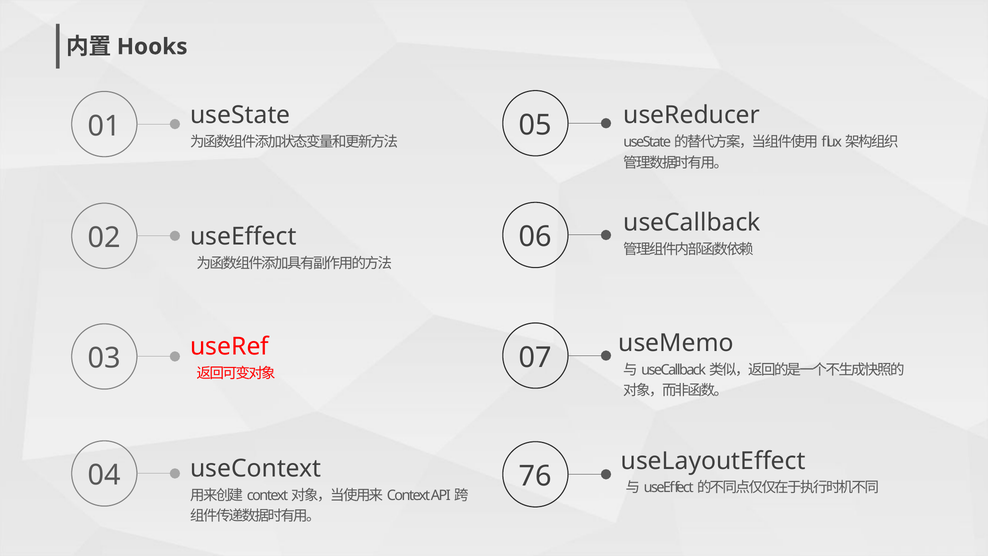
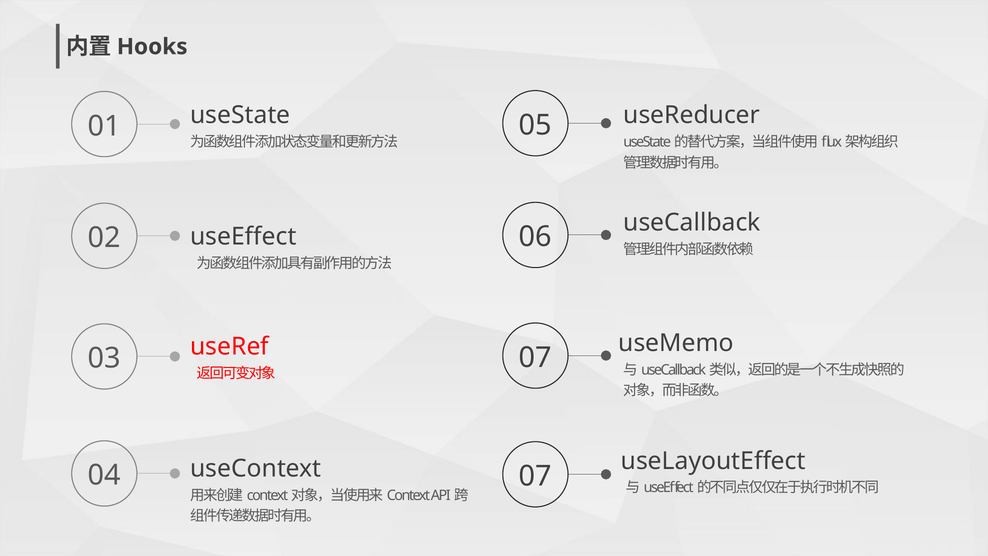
04 76: 76 -> 07
